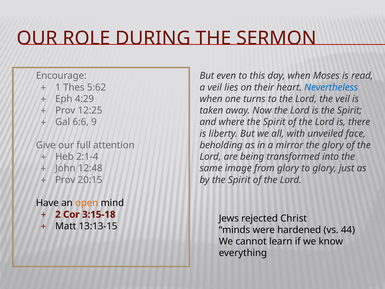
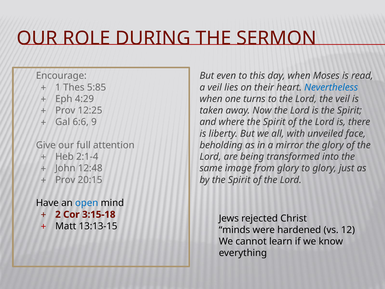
5:62: 5:62 -> 5:85
open colour: orange -> blue
44: 44 -> 12
